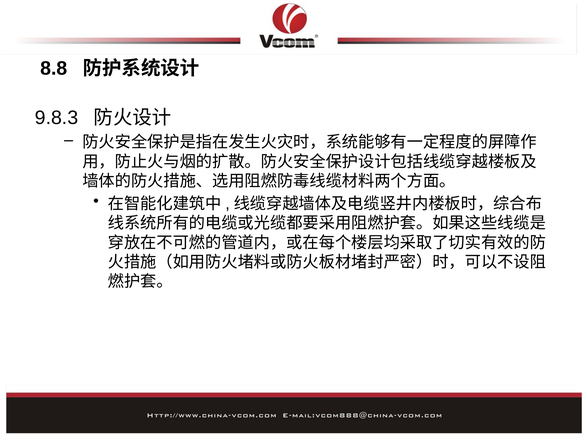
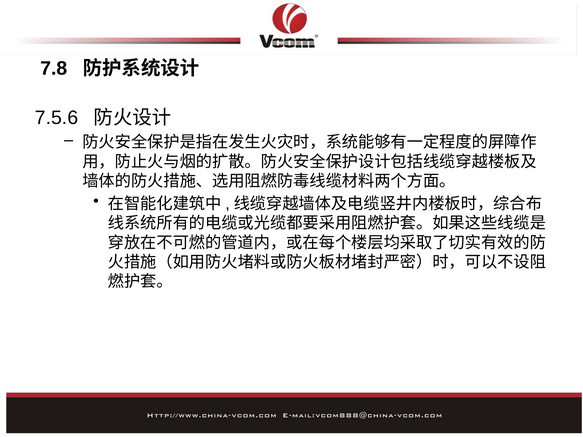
8.8: 8.8 -> 7.8
9.8.3: 9.8.3 -> 7.5.6
